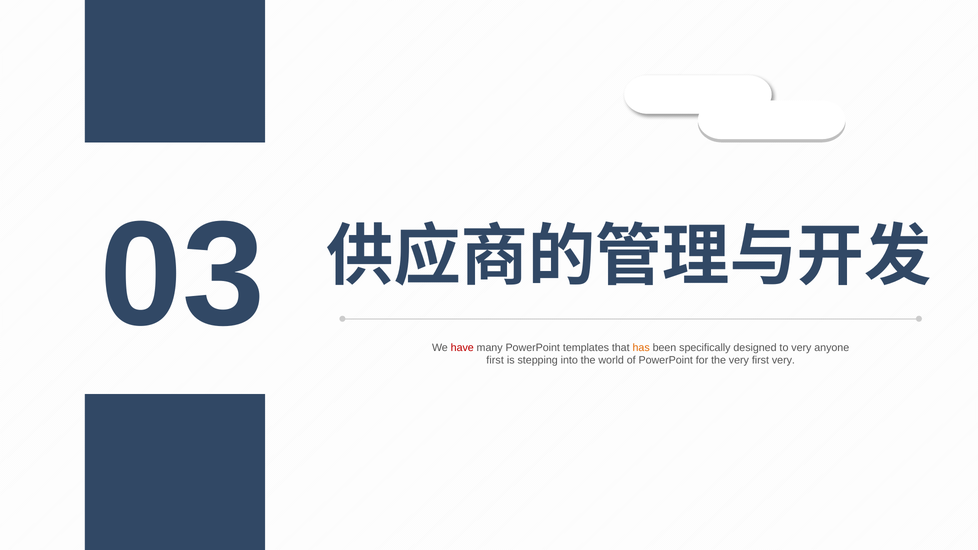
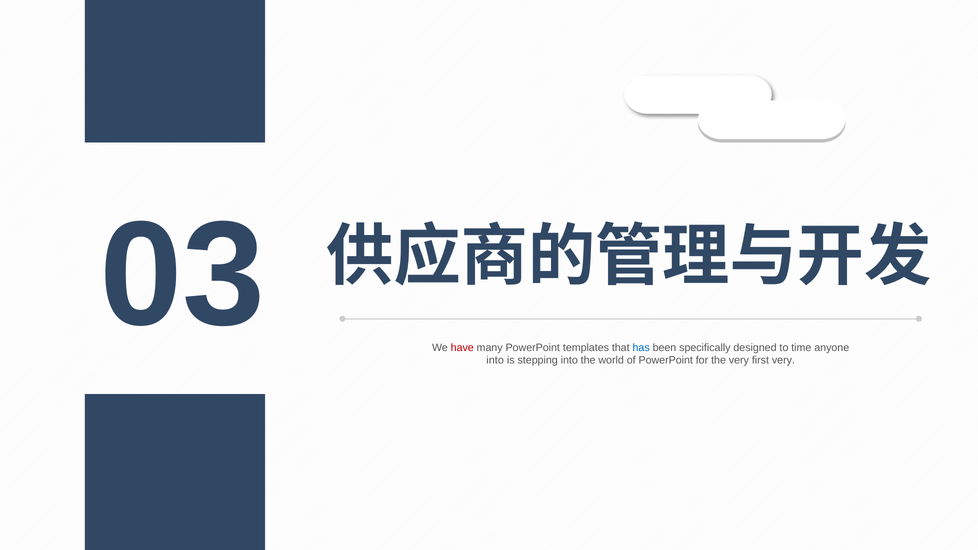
has colour: orange -> blue
to very: very -> time
first at (495, 360): first -> into
